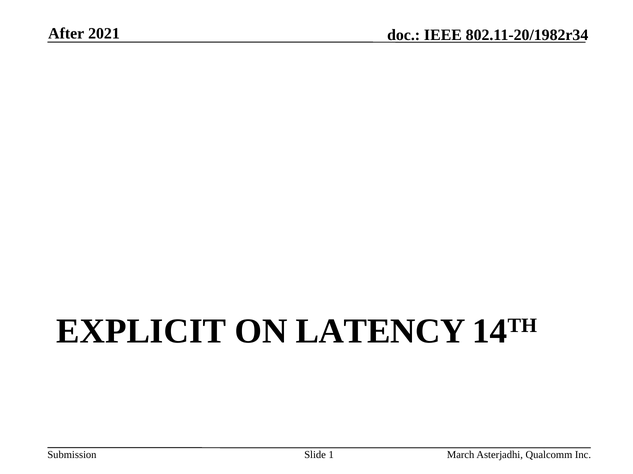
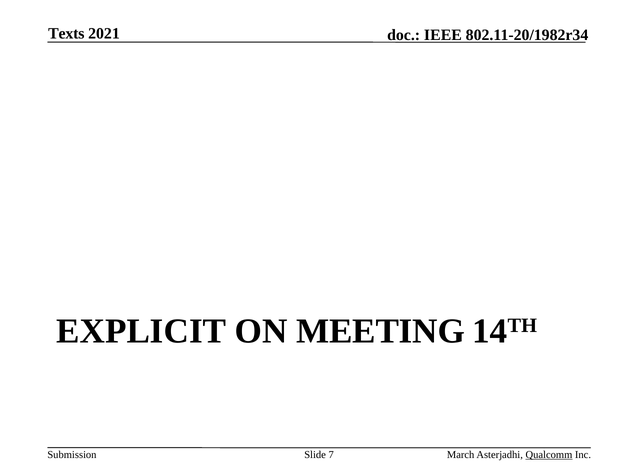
After: After -> Texts
LATENCY: LATENCY -> MEETING
1: 1 -> 7
Qualcomm underline: none -> present
